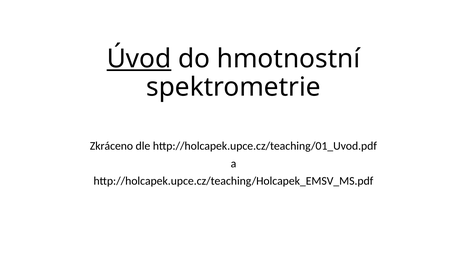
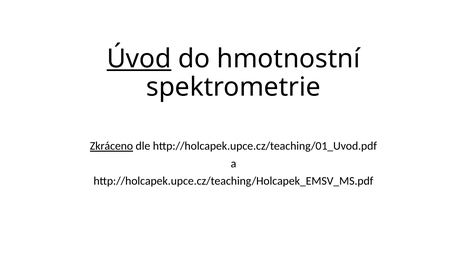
Zkráceno underline: none -> present
